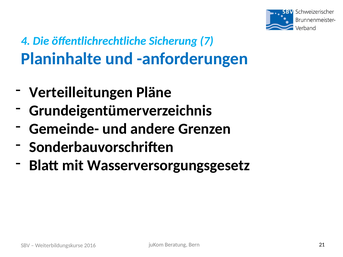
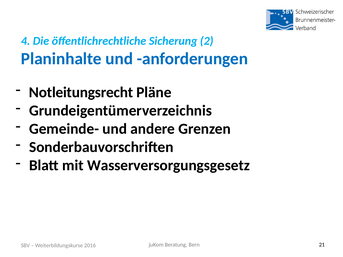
7: 7 -> 2
Verteilleitungen: Verteilleitungen -> Notleitungsrecht
